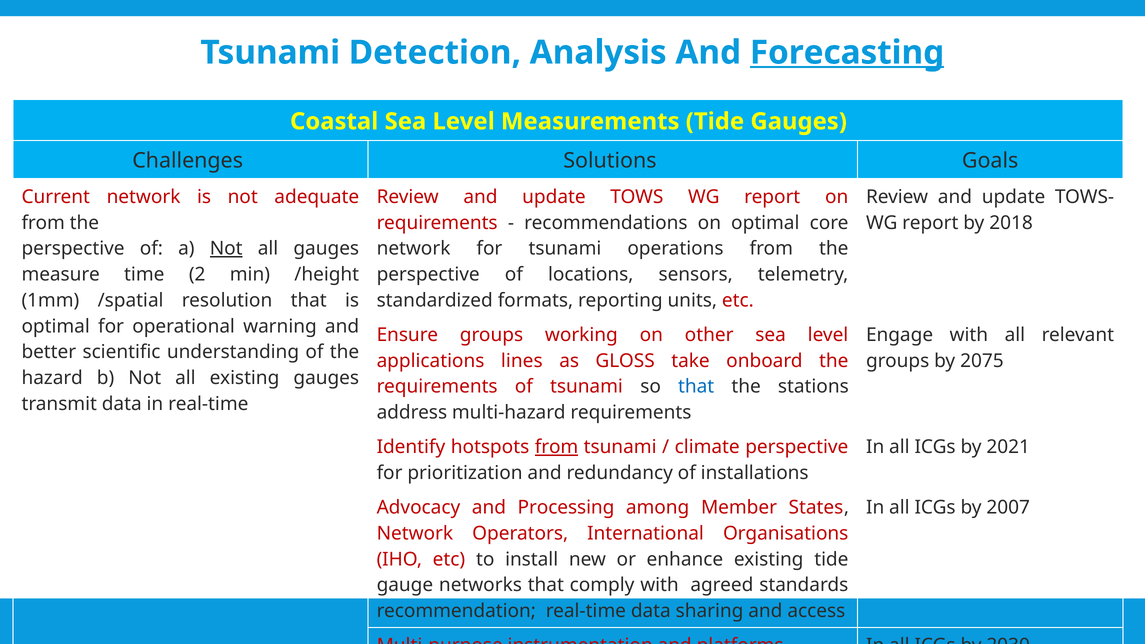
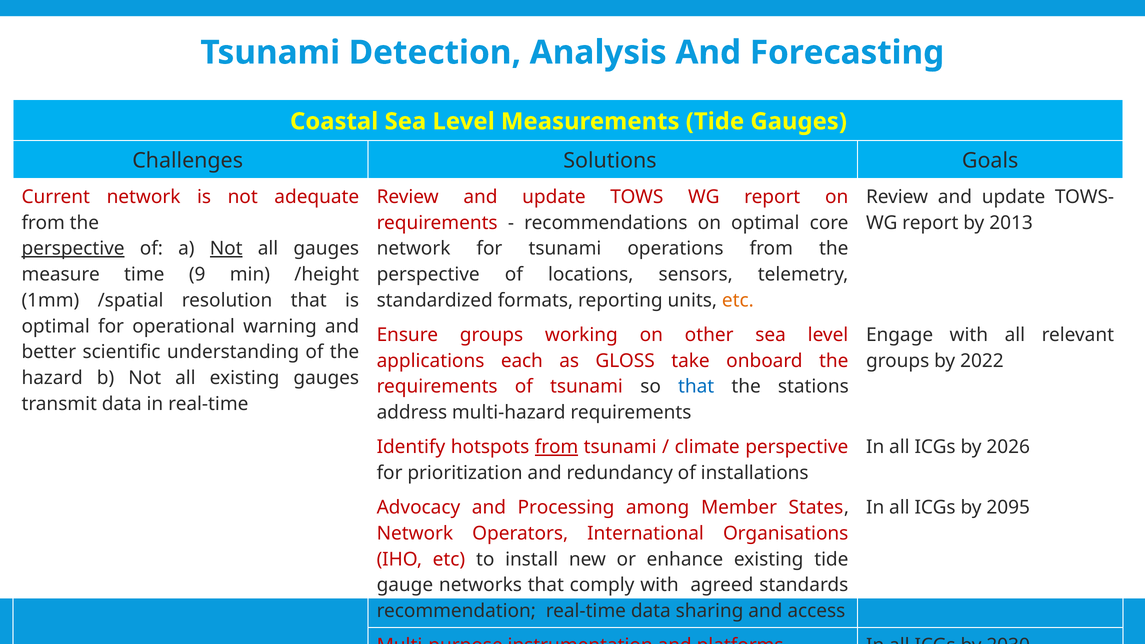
Forecasting underline: present -> none
2018: 2018 -> 2013
perspective at (73, 249) underline: none -> present
2: 2 -> 9
etc at (738, 300) colour: red -> orange
lines: lines -> each
2075: 2075 -> 2022
2021: 2021 -> 2026
2007: 2007 -> 2095
